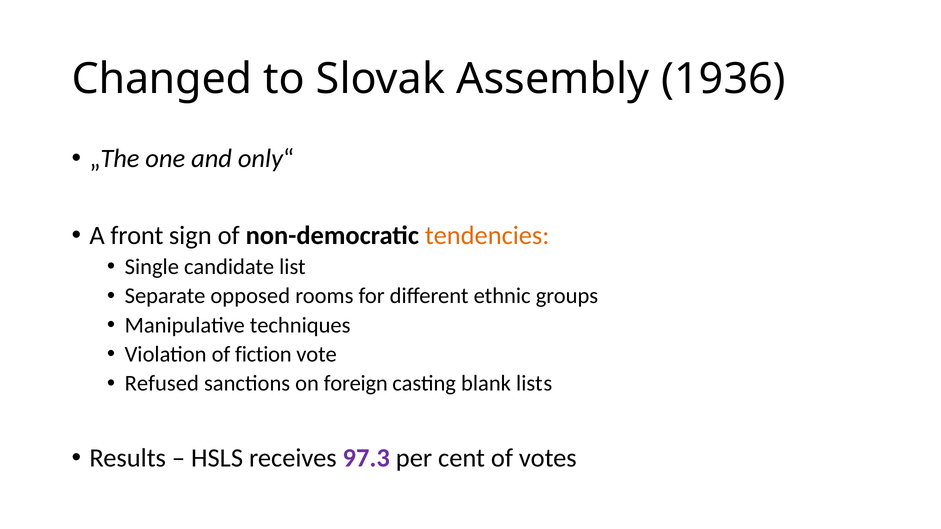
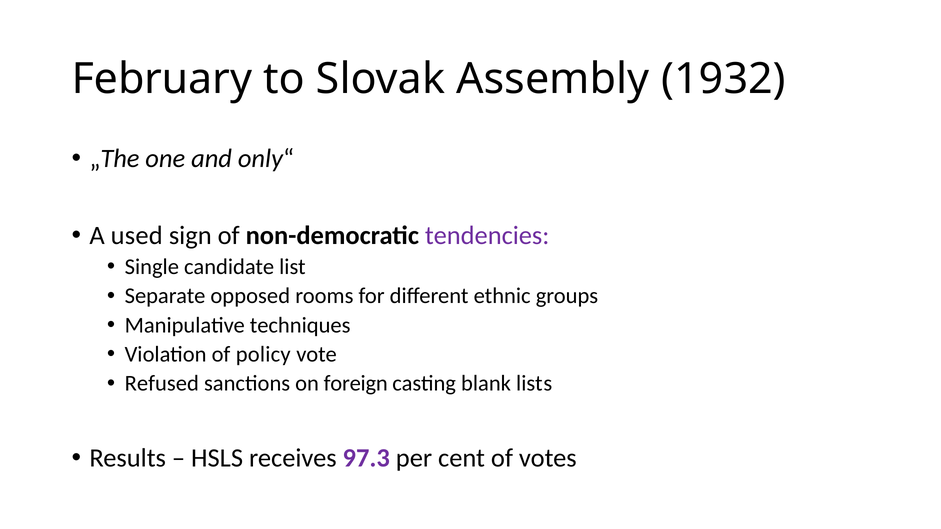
Changed: Changed -> February
1936: 1936 -> 1932
front: front -> used
tendencies colour: orange -> purple
fiction: fiction -> policy
